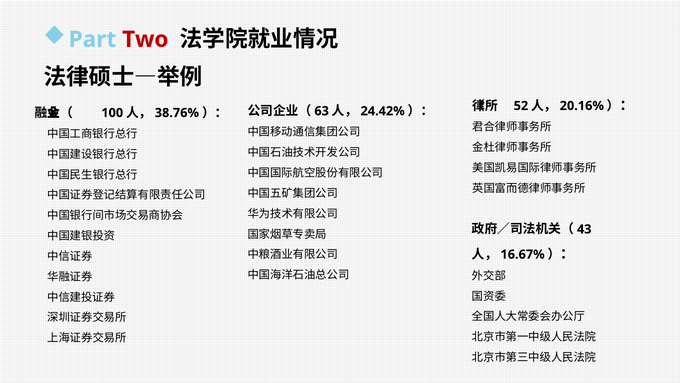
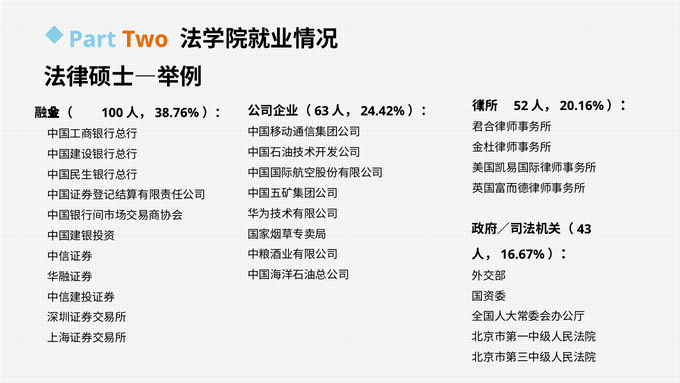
Two colour: red -> orange
